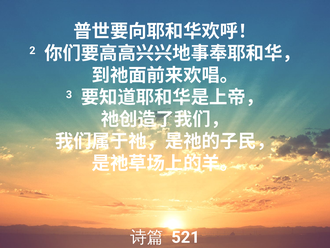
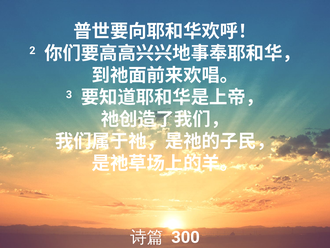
521: 521 -> 300
